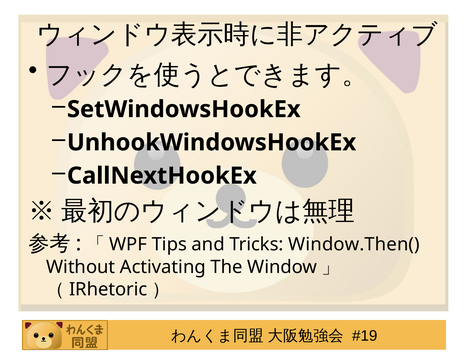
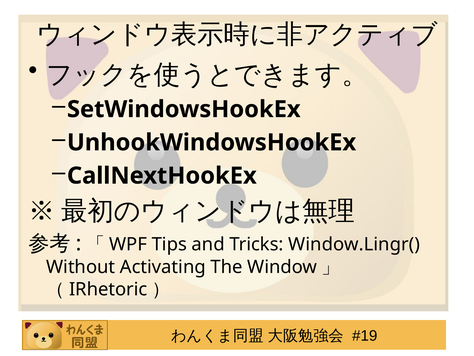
Window.Then(: Window.Then( -> Window.Lingr(
